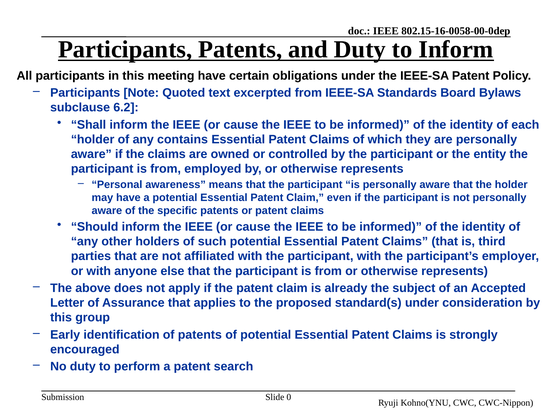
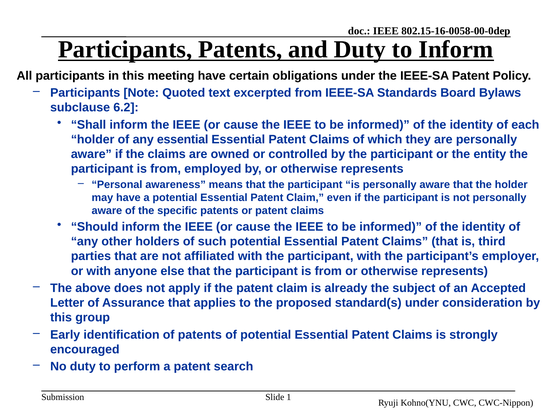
any contains: contains -> essential
0: 0 -> 1
